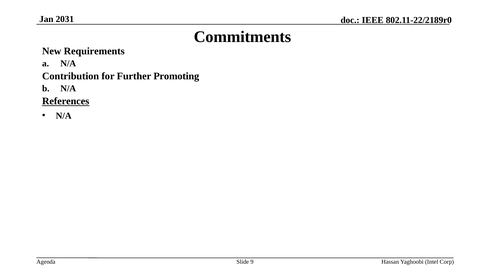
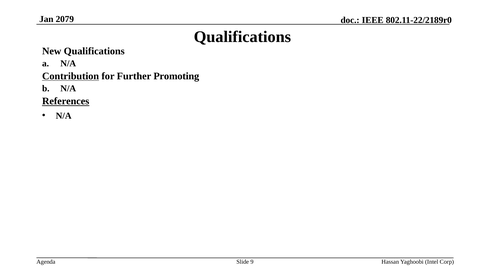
2031: 2031 -> 2079
Commitments at (242, 37): Commitments -> Qualifications
New Requirements: Requirements -> Qualifications
Contribution underline: none -> present
